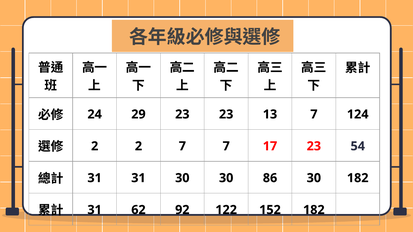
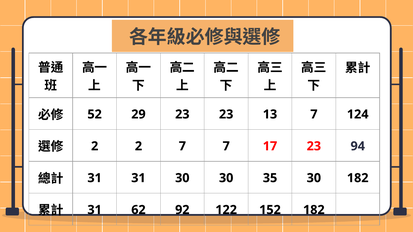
24: 24 -> 52
54: 54 -> 94
86: 86 -> 35
